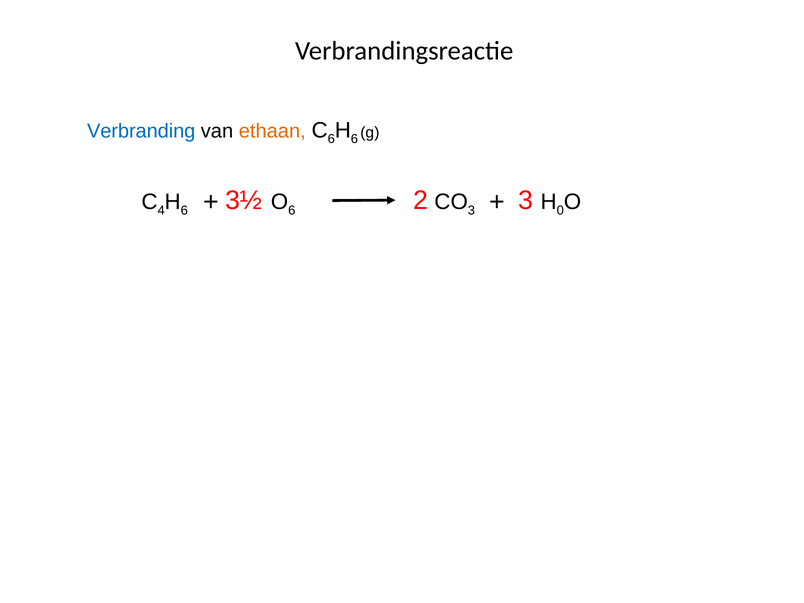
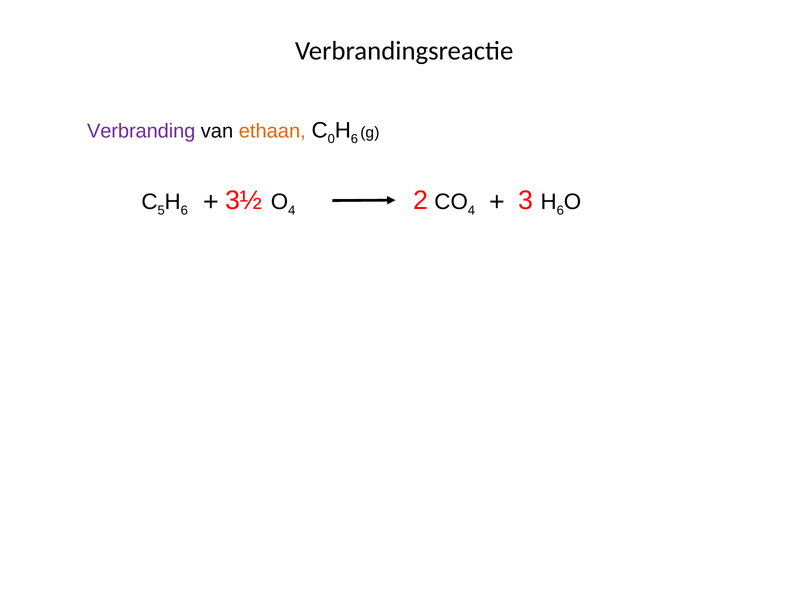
Verbranding colour: blue -> purple
6 at (331, 139): 6 -> 0
4: 4 -> 5
6 at (292, 211): 6 -> 4
3 at (471, 211): 3 -> 4
0 at (560, 211): 0 -> 6
